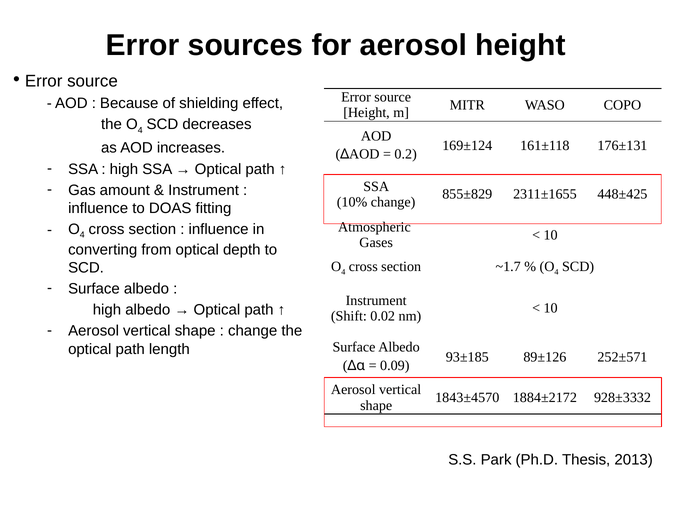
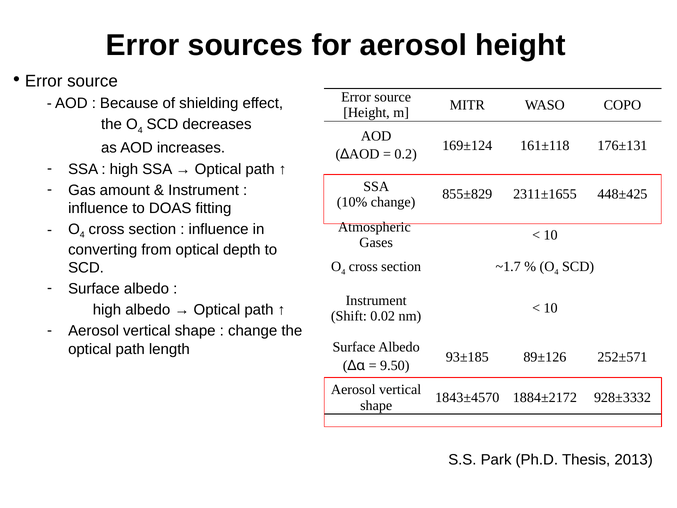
0.09: 0.09 -> 9.50
